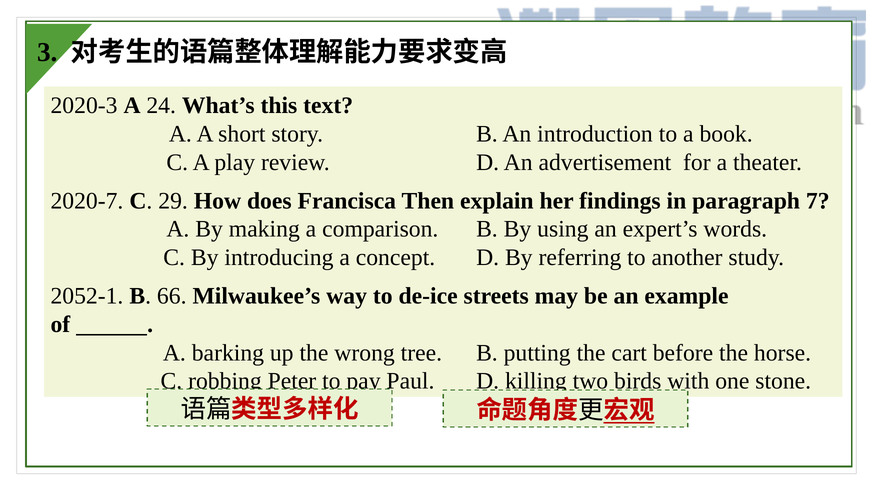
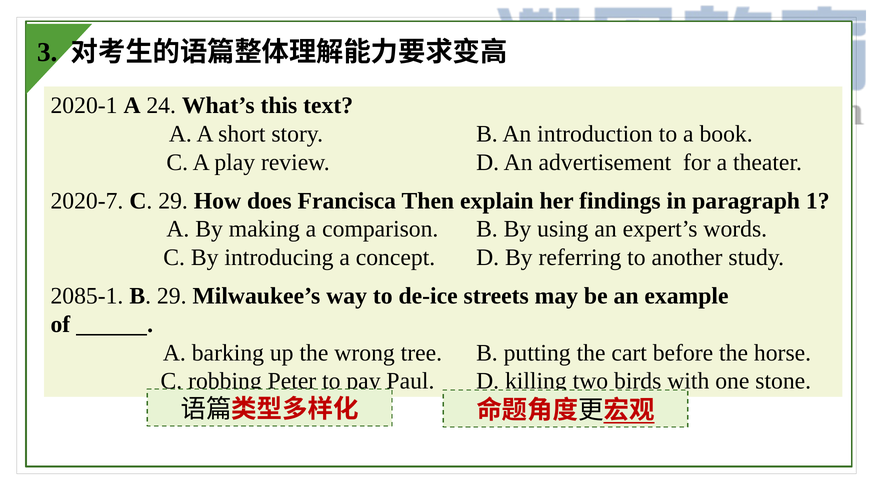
2020-3: 2020-3 -> 2020-1
7: 7 -> 1
2052-1: 2052-1 -> 2085-1
B 66: 66 -> 29
